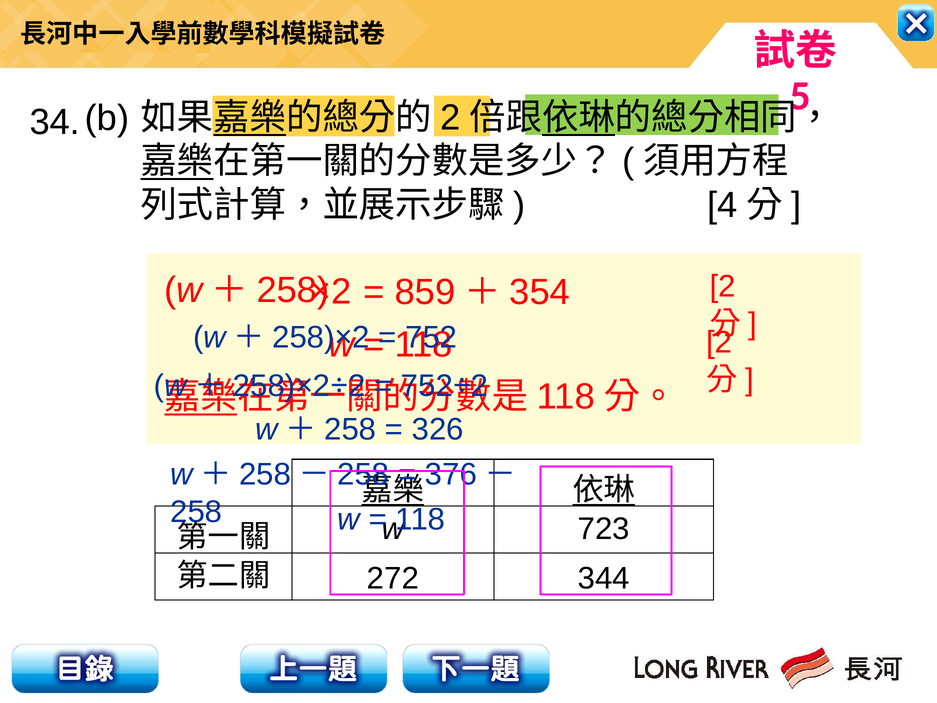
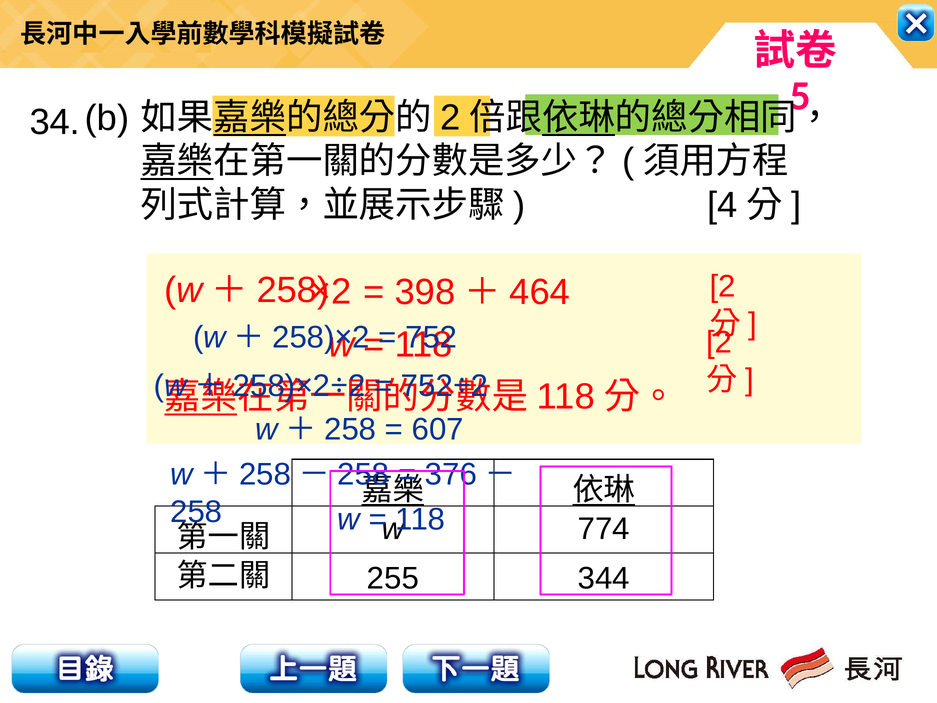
859: 859 -> 398
354: 354 -> 464
326: 326 -> 607
723: 723 -> 774
272: 272 -> 255
